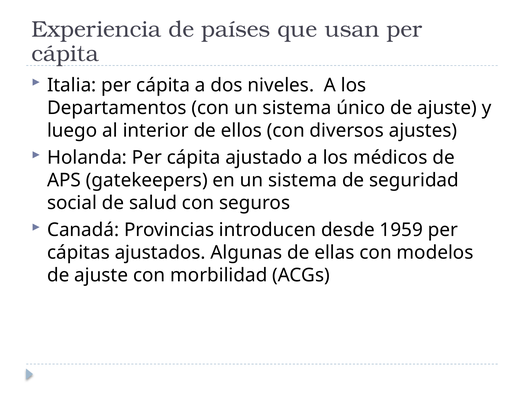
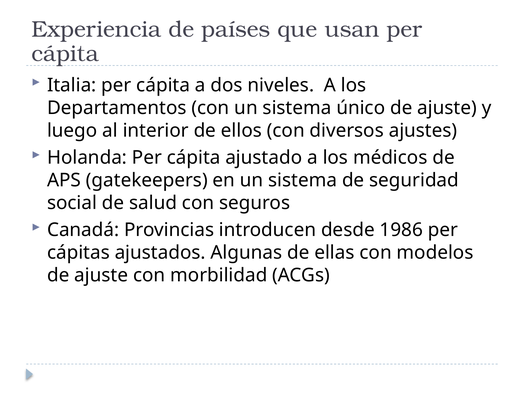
1959: 1959 -> 1986
